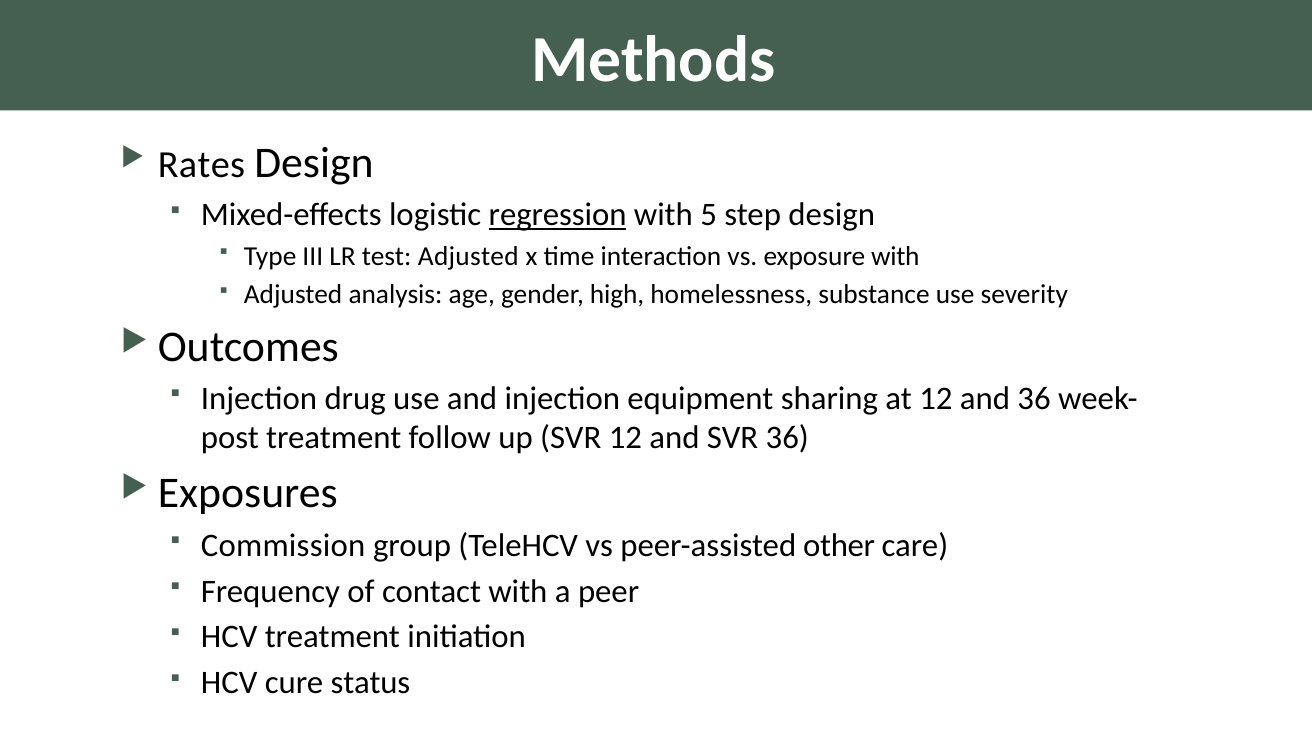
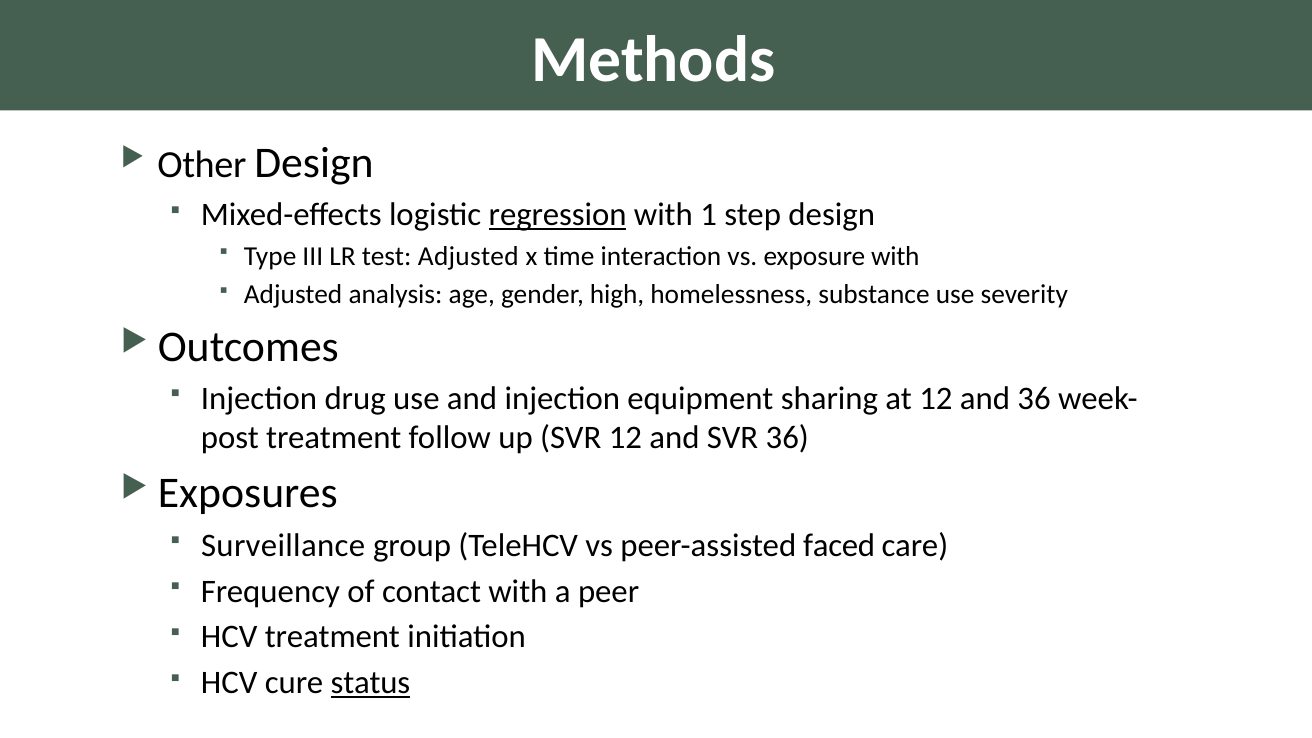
Rates: Rates -> Other
5: 5 -> 1
Commission: Commission -> Surveillance
other: other -> faced
status underline: none -> present
